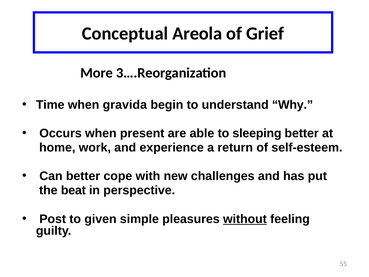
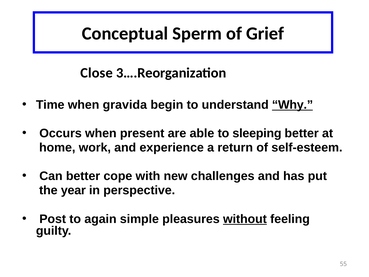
Areola: Areola -> Sperm
More: More -> Close
Why underline: none -> present
beat: beat -> year
given: given -> again
